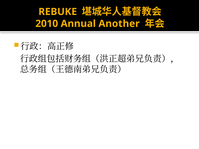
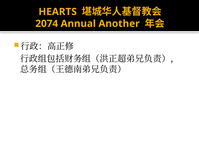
REBUKE: REBUKE -> HEARTS
2010: 2010 -> 2074
